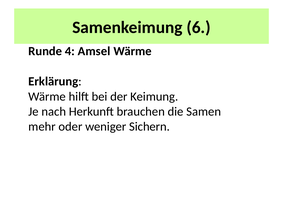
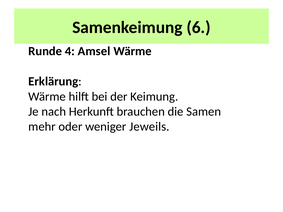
Sichern: Sichern -> Jeweils
